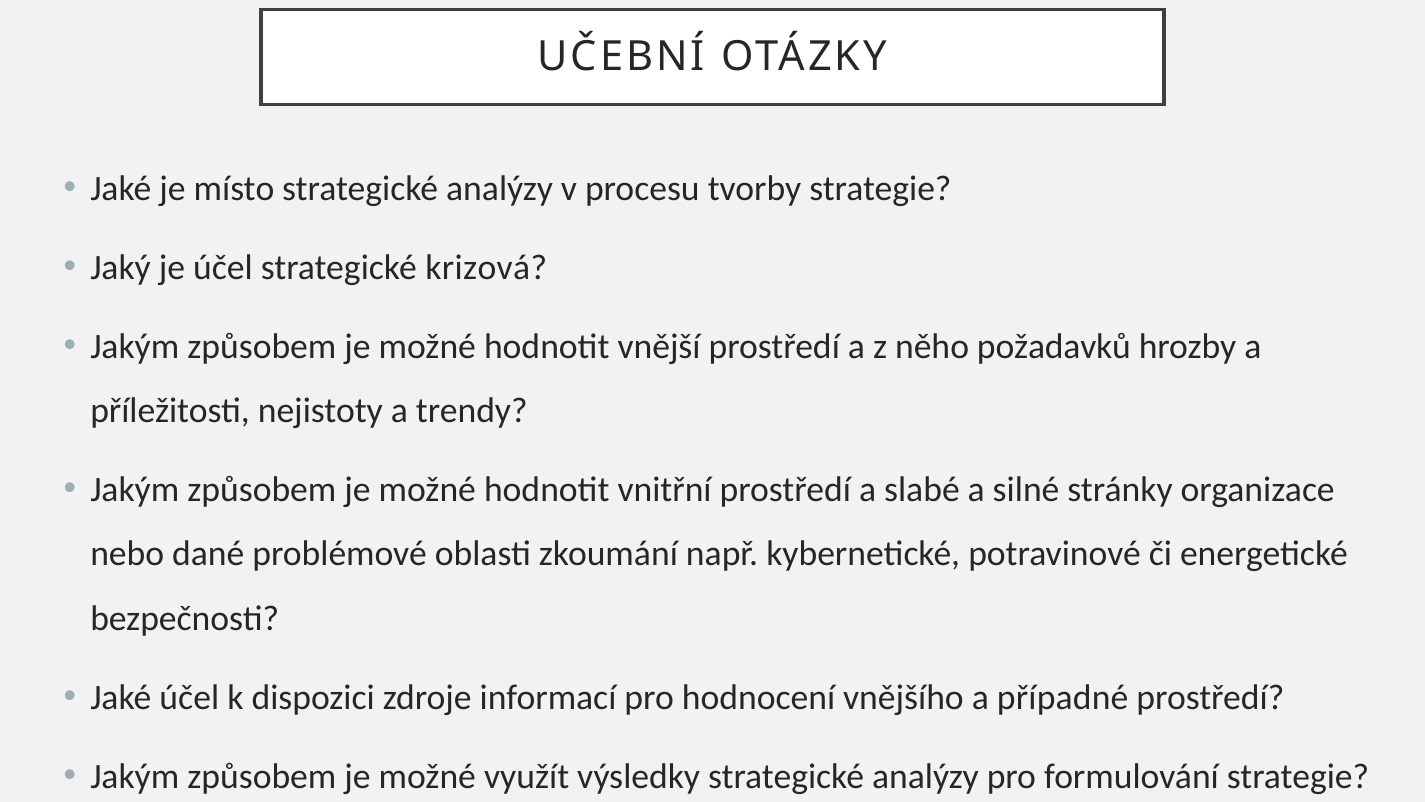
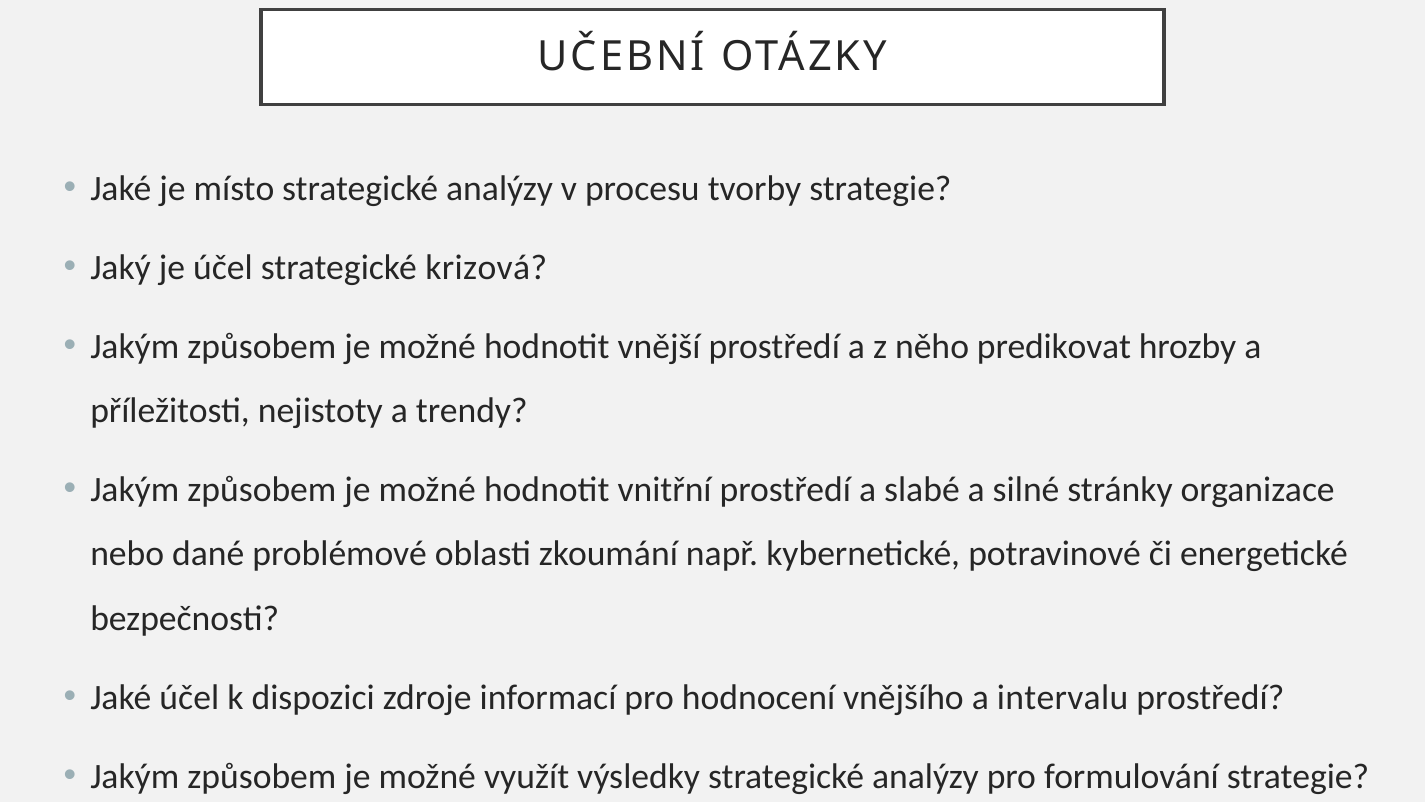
požadavků: požadavků -> predikovat
případné: případné -> intervalu
